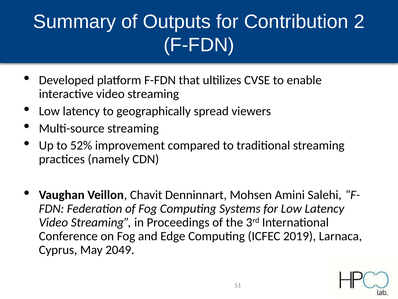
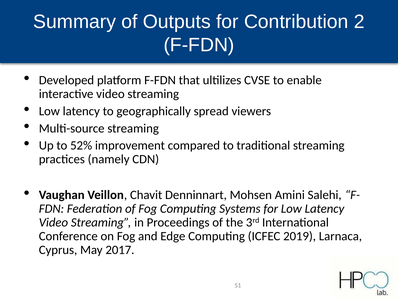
2049: 2049 -> 2017
